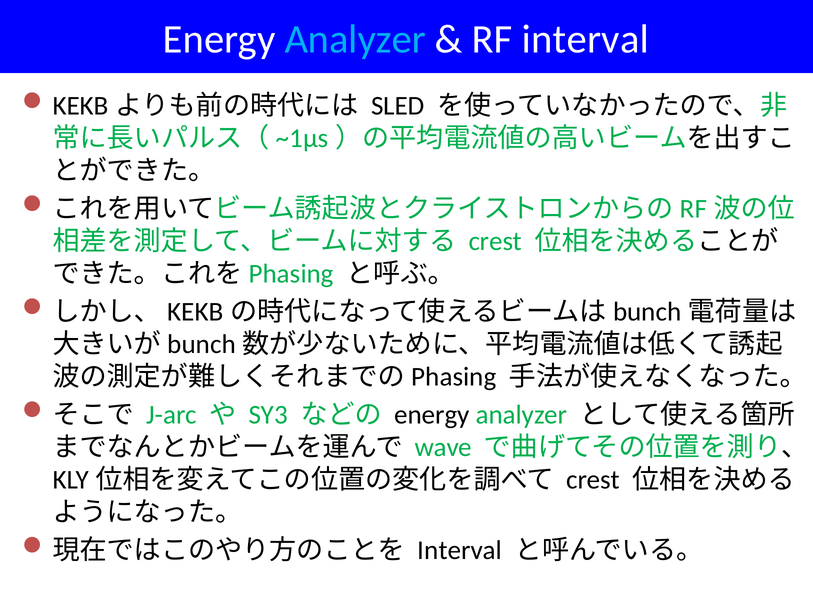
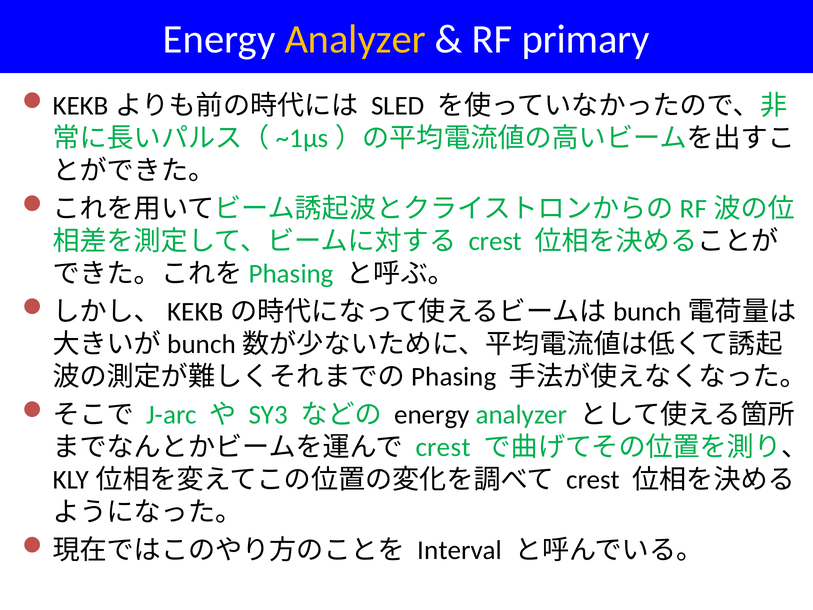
Analyzer at (355, 39) colour: light blue -> yellow
RF interval: interval -> primary
wave at (443, 447): wave -> crest
